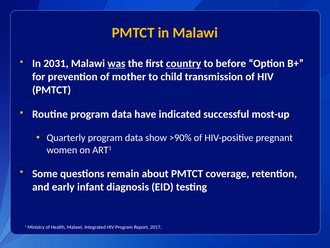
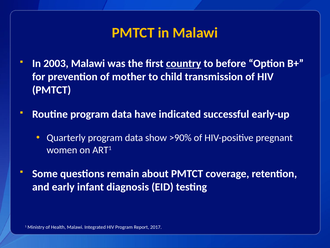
2031: 2031 -> 2003
was underline: present -> none
most-up: most-up -> early-up
